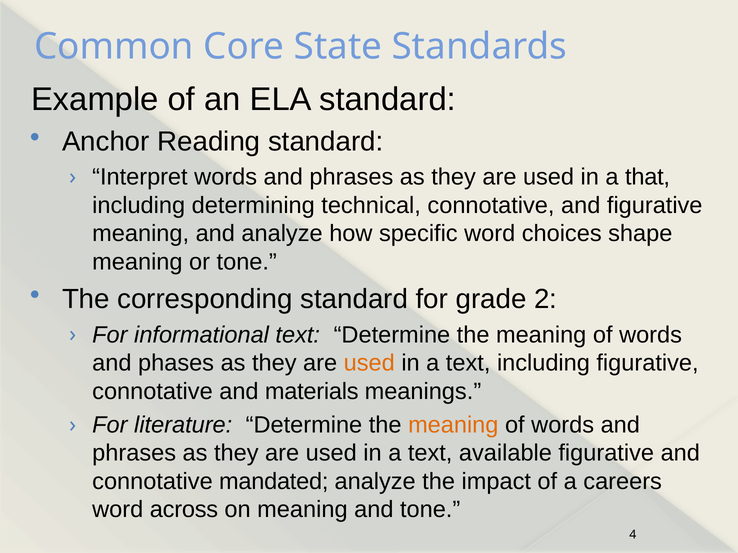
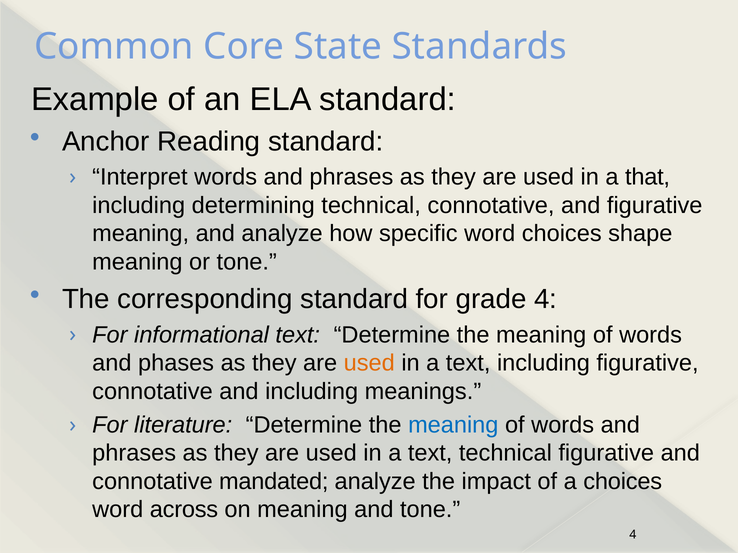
grade 2: 2 -> 4
and materials: materials -> including
meaning at (453, 425) colour: orange -> blue
text available: available -> technical
a careers: careers -> choices
